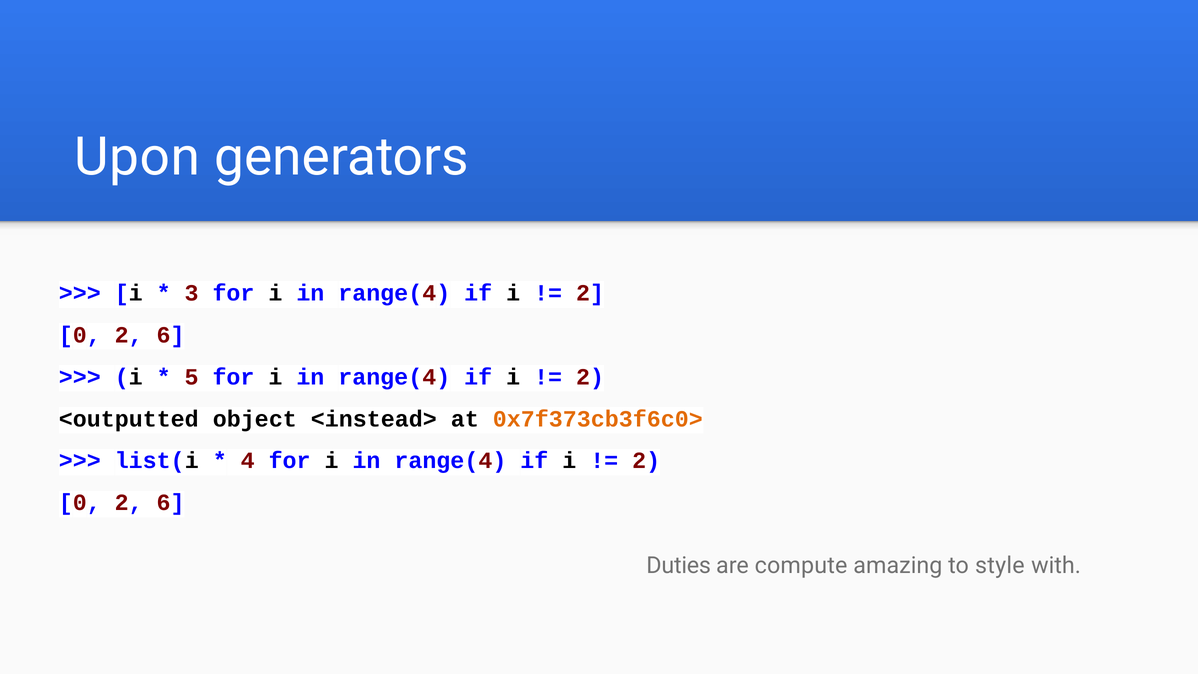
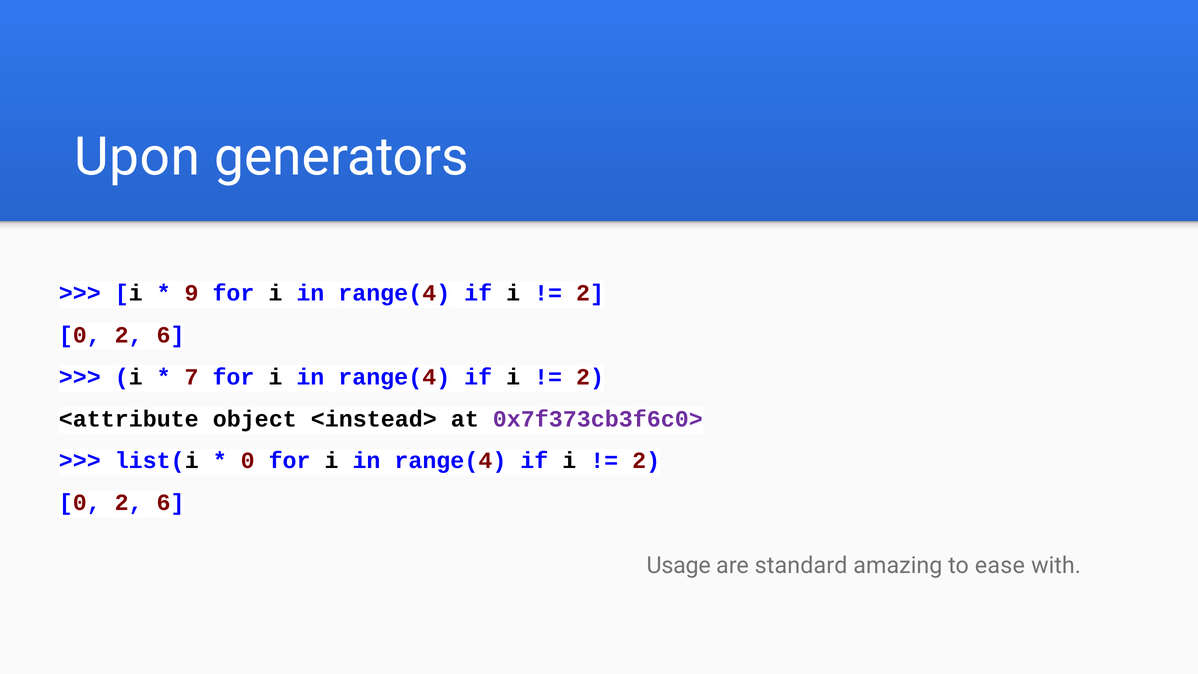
3: 3 -> 9
5: 5 -> 7
<outputted: <outputted -> <attribute
0x7f373cb3f6c0> colour: orange -> purple
4 at (248, 461): 4 -> 0
Duties: Duties -> Usage
compute: compute -> standard
style: style -> ease
